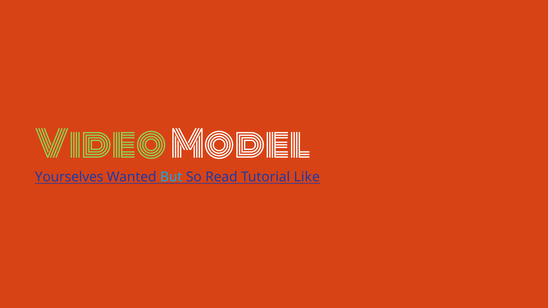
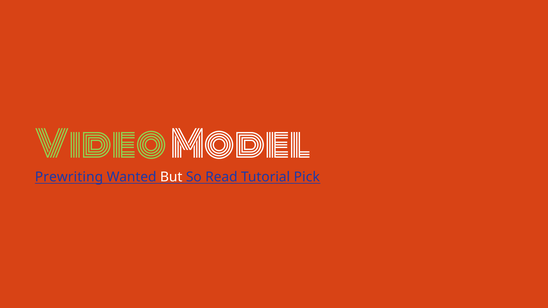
Yourselves: Yourselves -> Prewriting
But colour: light blue -> white
Like: Like -> Pick
